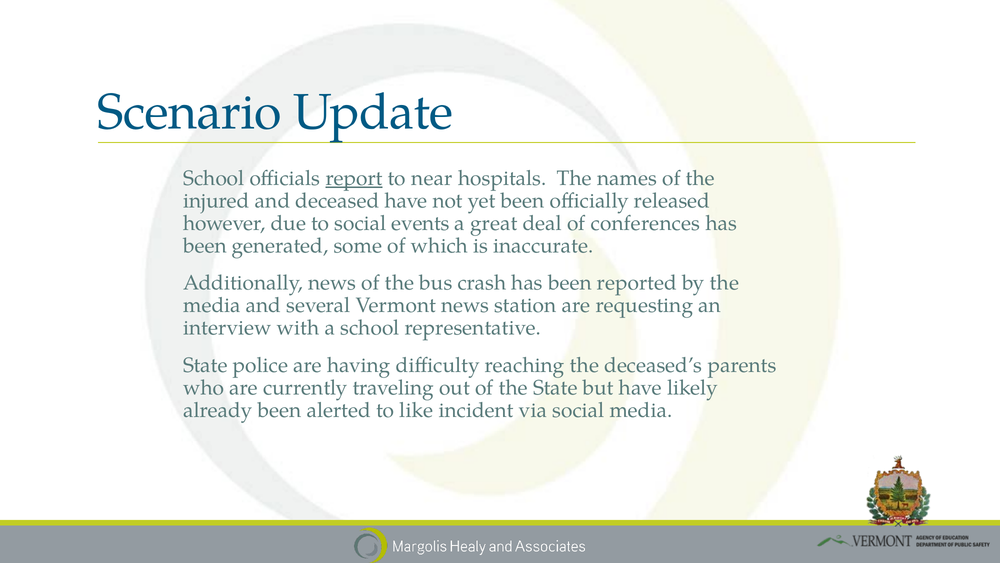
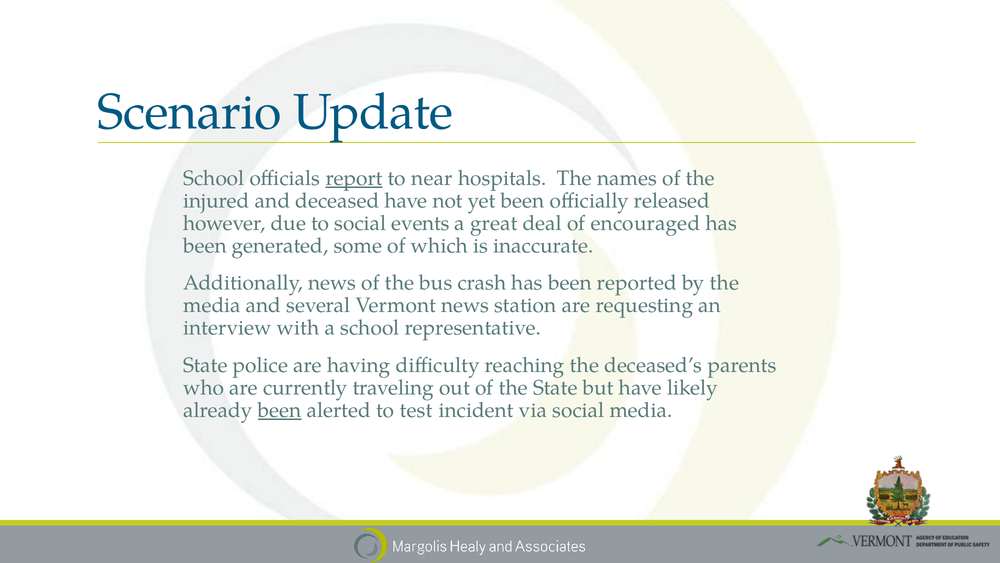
conferences: conferences -> encouraged
been at (280, 410) underline: none -> present
like: like -> test
